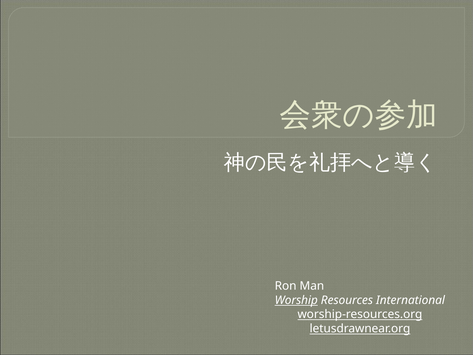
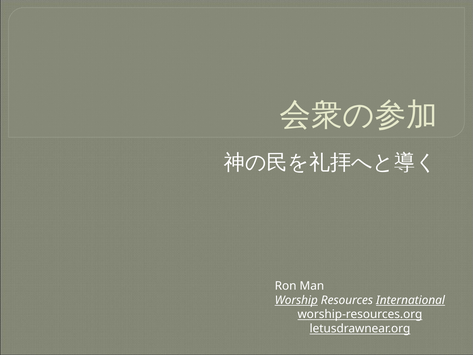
International underline: none -> present
